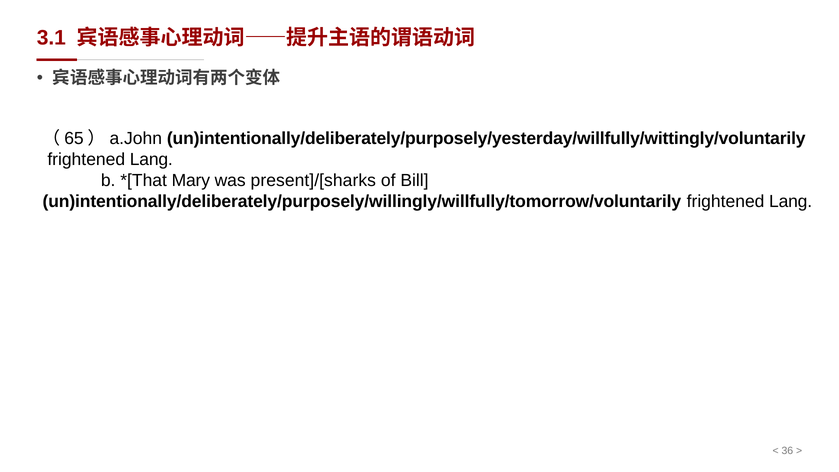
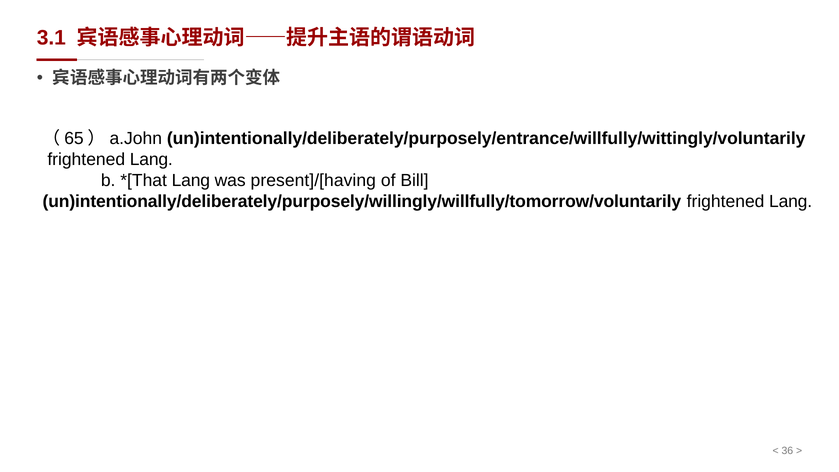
un)intentionally/deliberately/purposely/yesterday/willfully/wittingly/voluntarily: un)intentionally/deliberately/purposely/yesterday/willfully/wittingly/voluntarily -> un)intentionally/deliberately/purposely/entrance/willfully/wittingly/voluntarily
Mary at (191, 180): Mary -> Lang
present]/[sharks: present]/[sharks -> present]/[having
